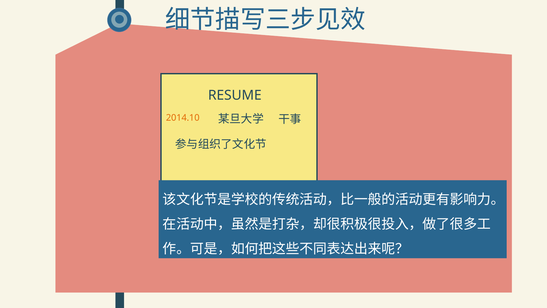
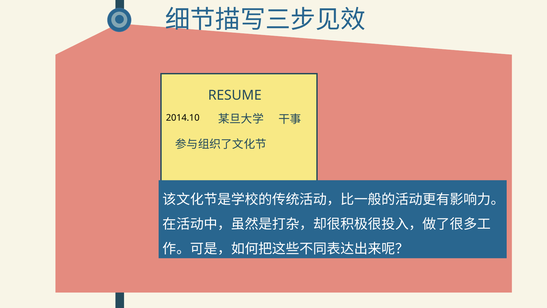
2014.10 colour: orange -> black
